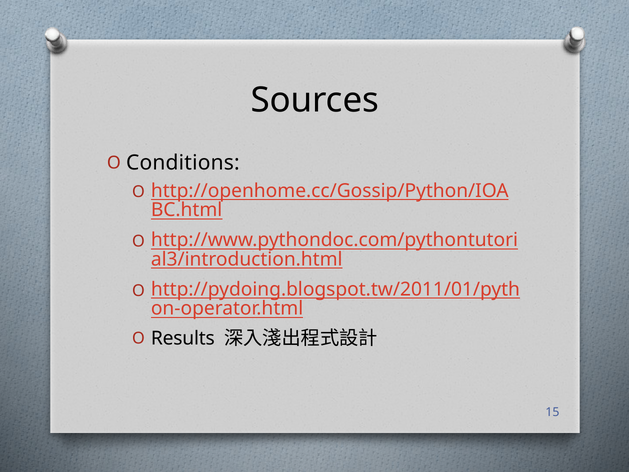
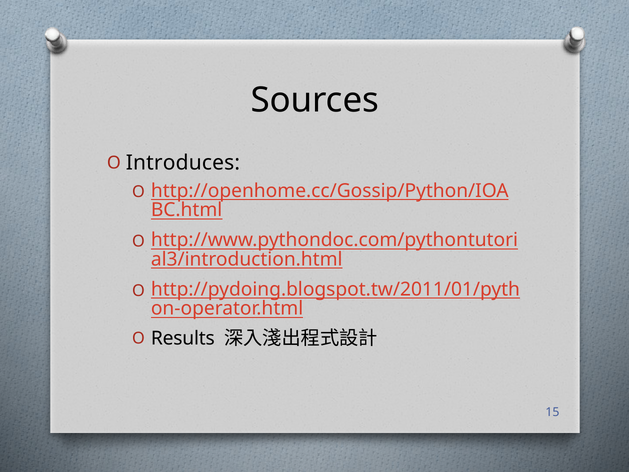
Conditions: Conditions -> Introduces
